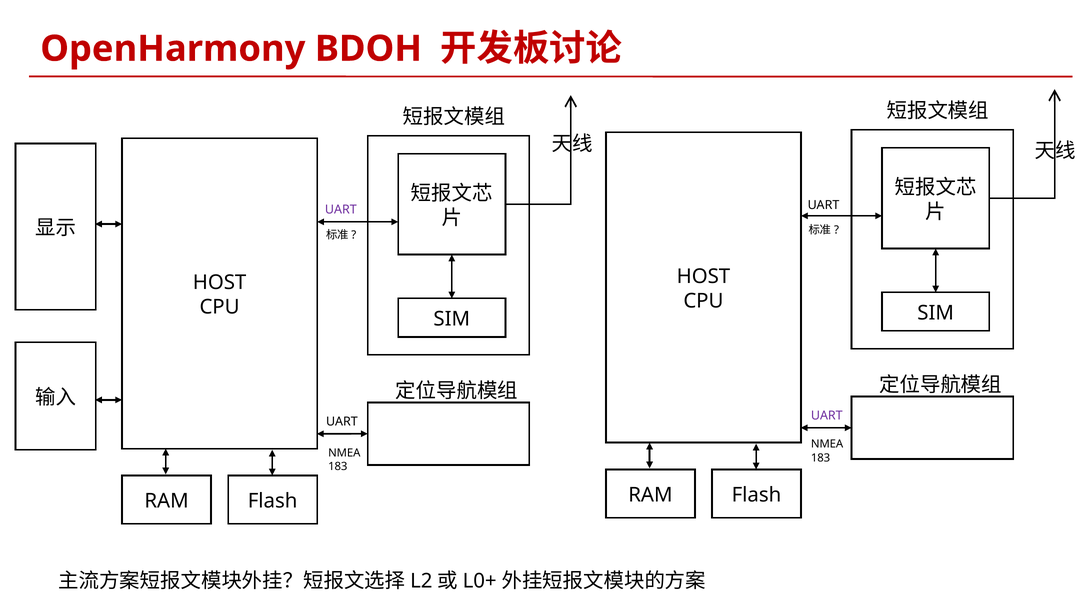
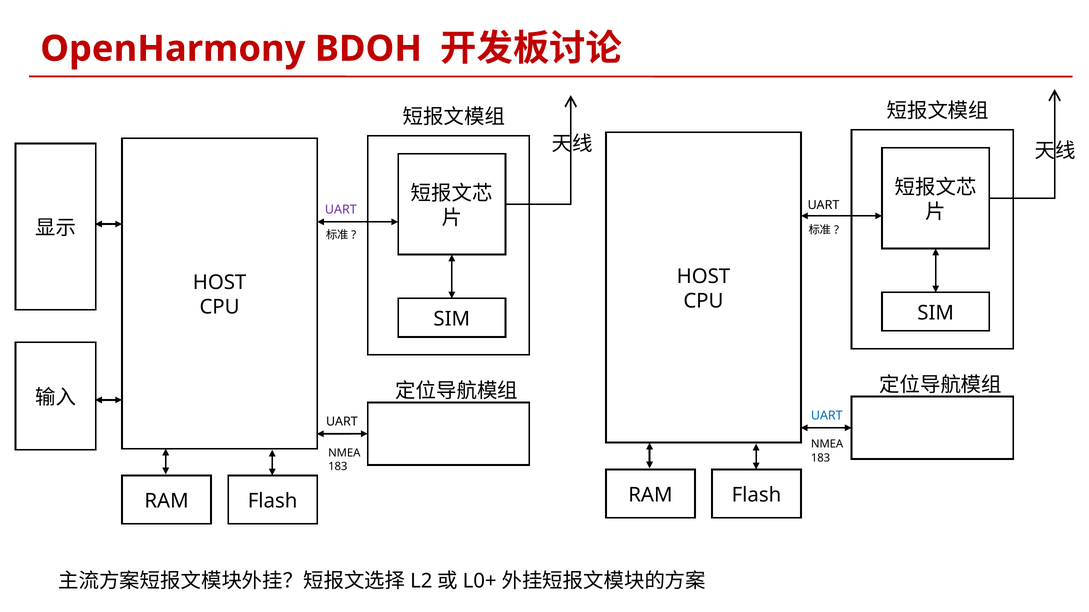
UART at (827, 416) colour: purple -> blue
